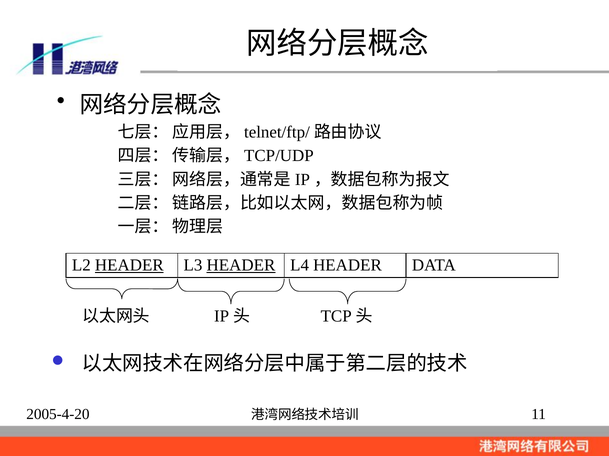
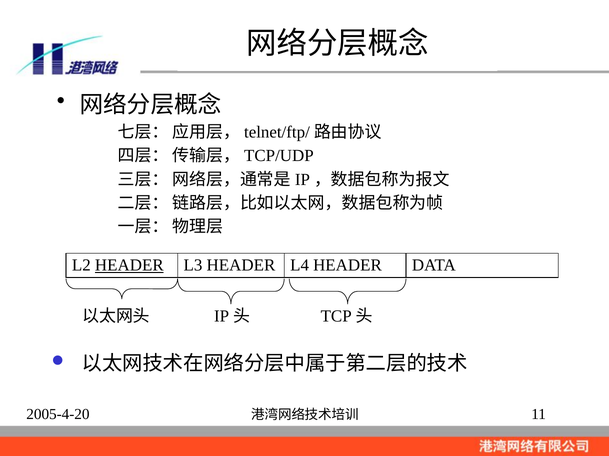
HEADER at (241, 266) underline: present -> none
